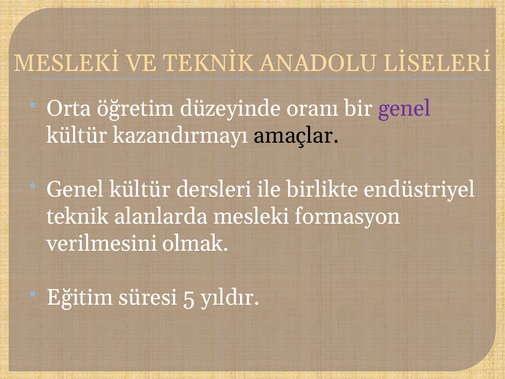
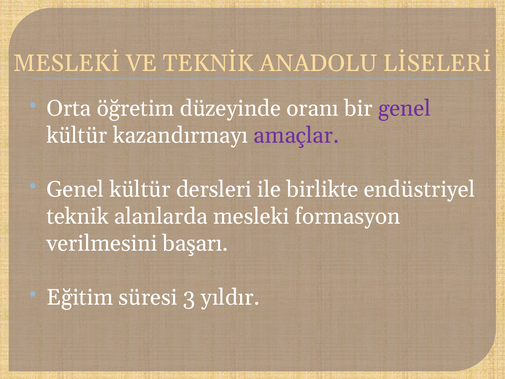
amaçlar colour: black -> purple
olmak: olmak -> başarı
5: 5 -> 3
